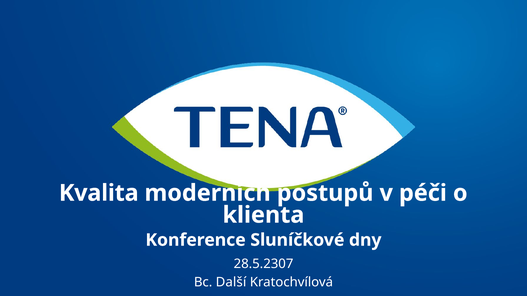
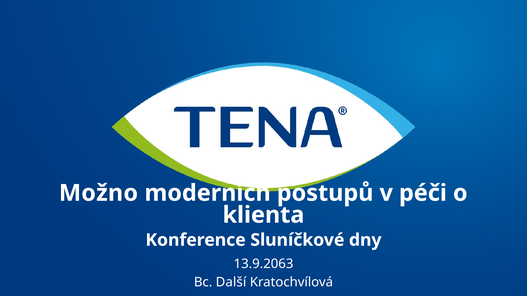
Kvalita: Kvalita -> Možno
28.5.2307: 28.5.2307 -> 13.9.2063
